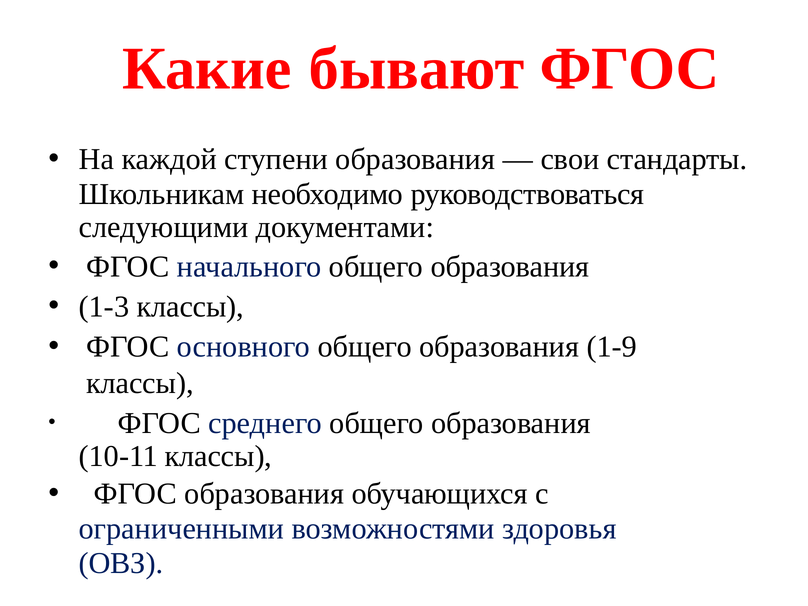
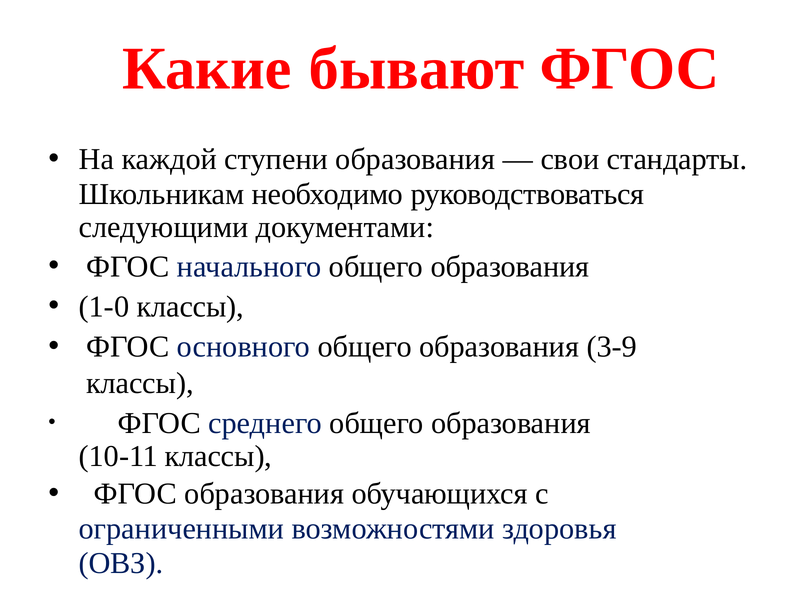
1-3: 1-3 -> 1-0
1-9: 1-9 -> 3-9
